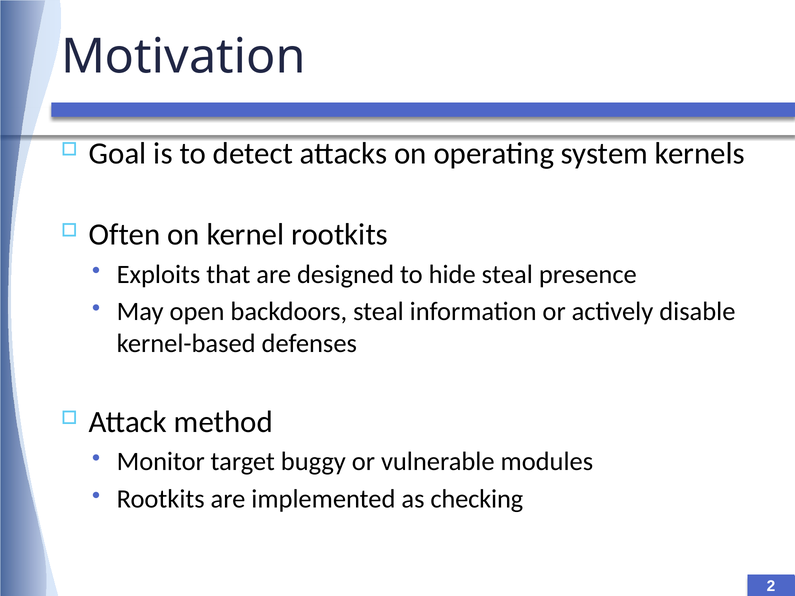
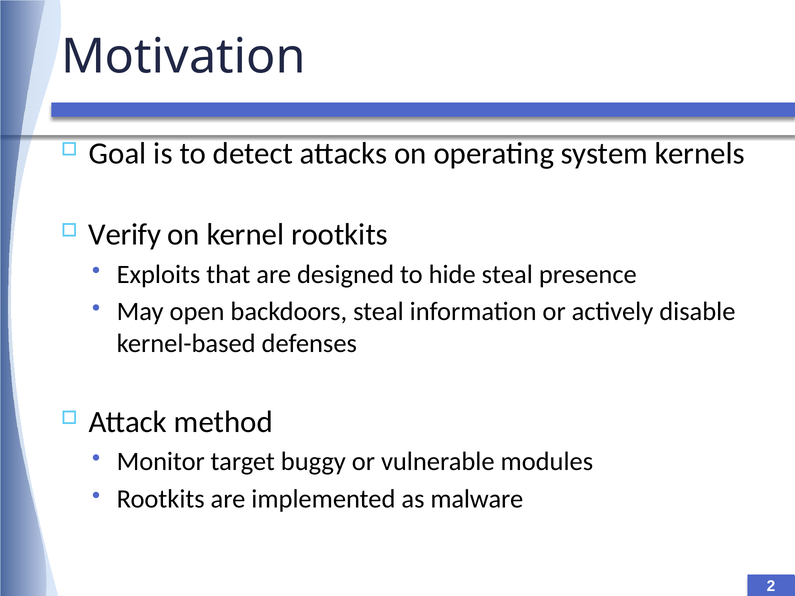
Often: Often -> Verify
checking: checking -> malware
